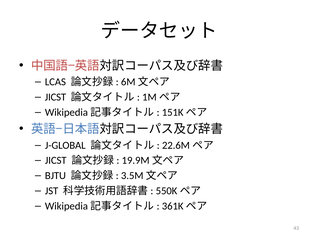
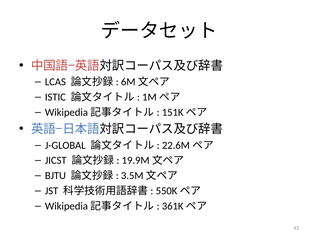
JICST at (55, 97): JICST -> ISTIC
